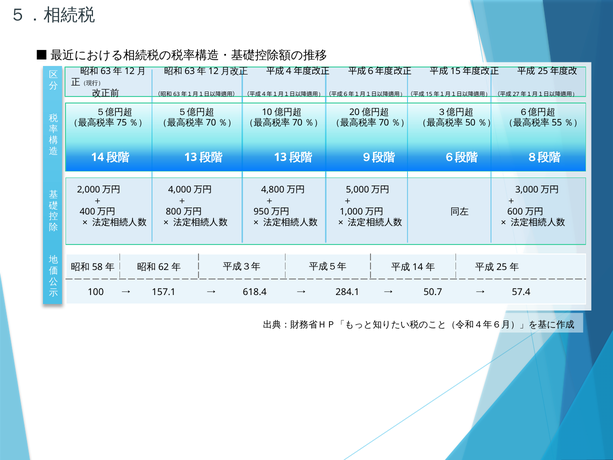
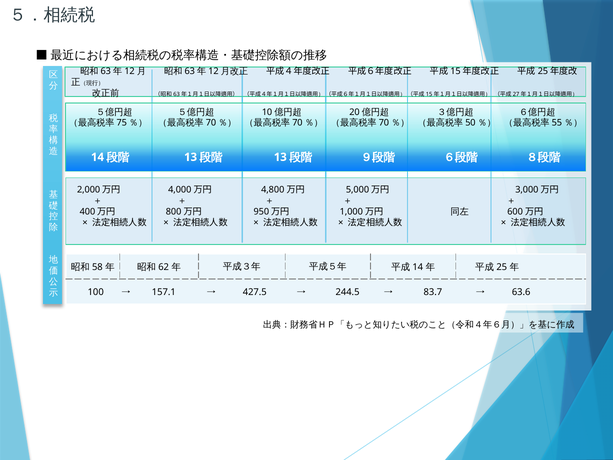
618.4: 618.4 -> 427.5
284.1: 284.1 -> 244.5
50.7: 50.7 -> 83.7
57.4: 57.4 -> 63.6
